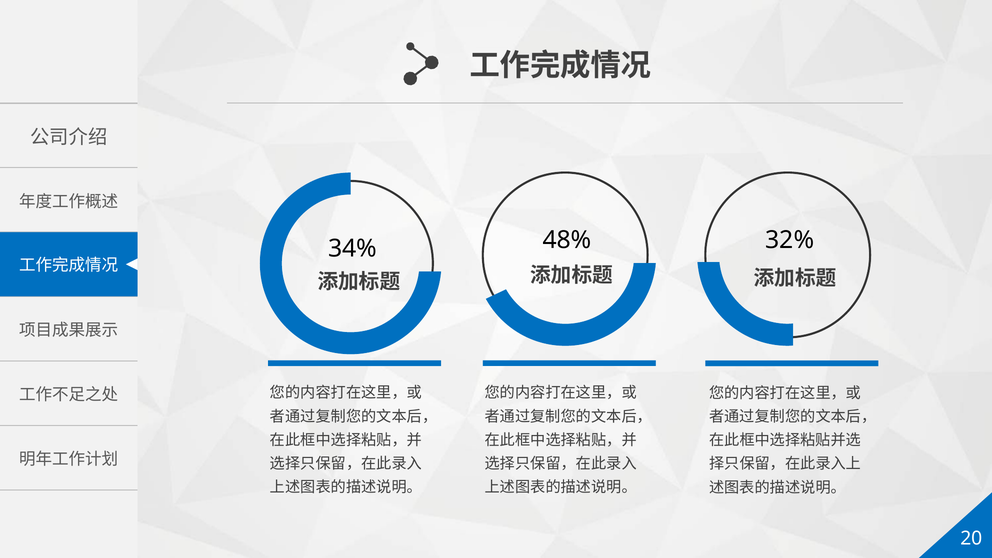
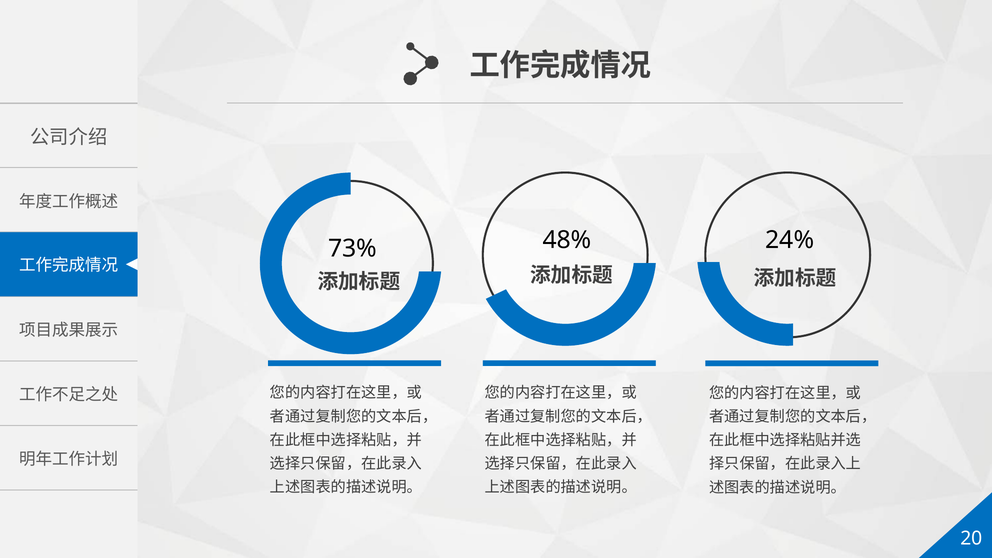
32%: 32% -> 24%
34%: 34% -> 73%
